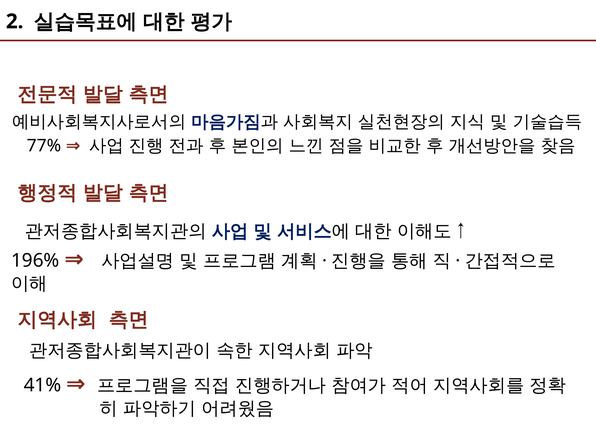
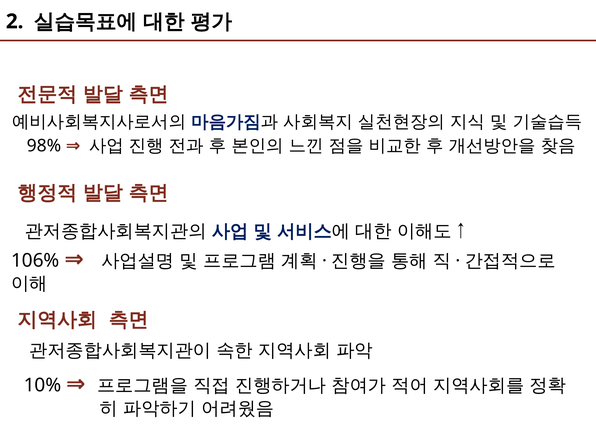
77%: 77% -> 98%
196%: 196% -> 106%
41%: 41% -> 10%
